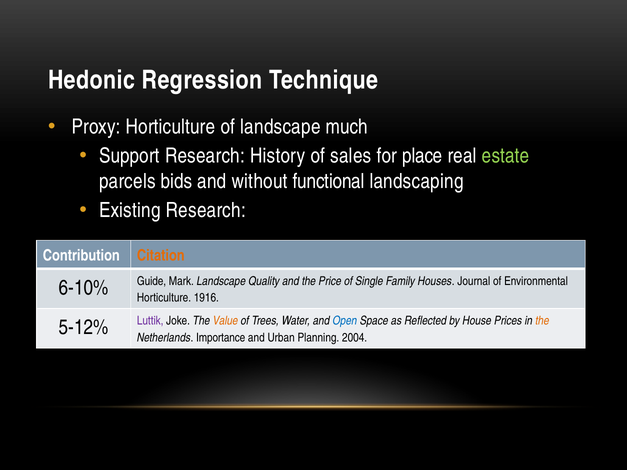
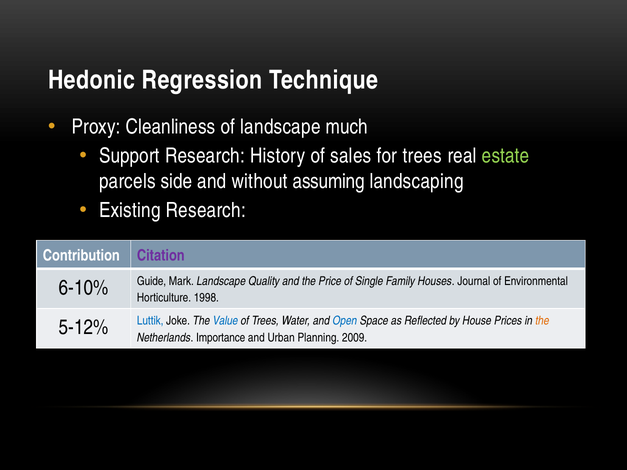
Proxy Horticulture: Horticulture -> Cleanliness
for place: place -> trees
bids: bids -> side
functional: functional -> assuming
Citation colour: orange -> purple
1916: 1916 -> 1998
Luttik colour: purple -> blue
Value colour: orange -> blue
2004: 2004 -> 2009
